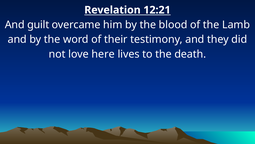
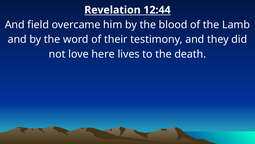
12:21: 12:21 -> 12:44
guilt: guilt -> field
